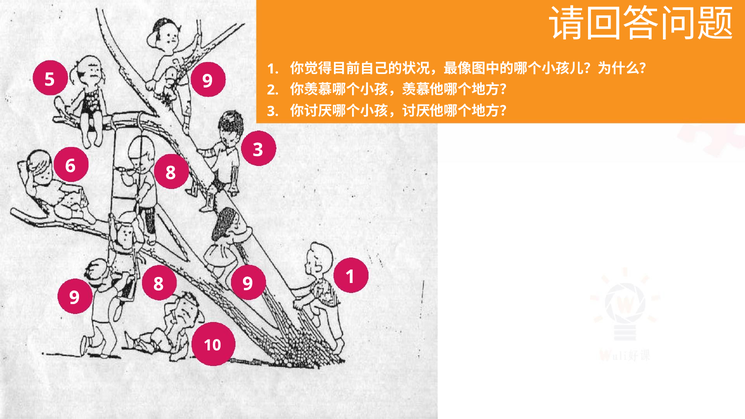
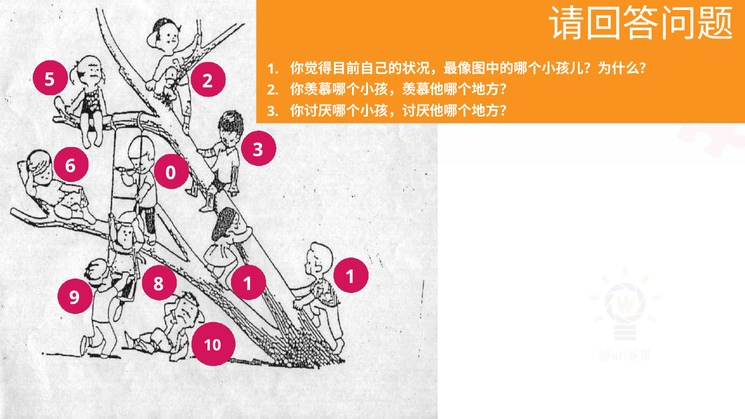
5 9: 9 -> 2
6 8: 8 -> 0
8 9: 9 -> 1
